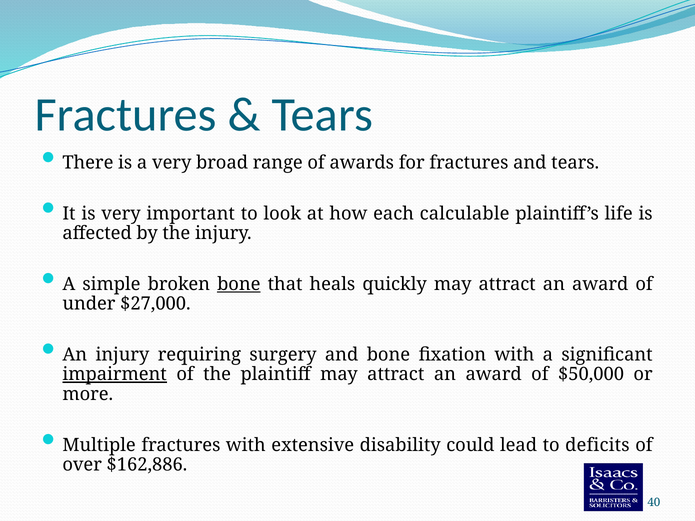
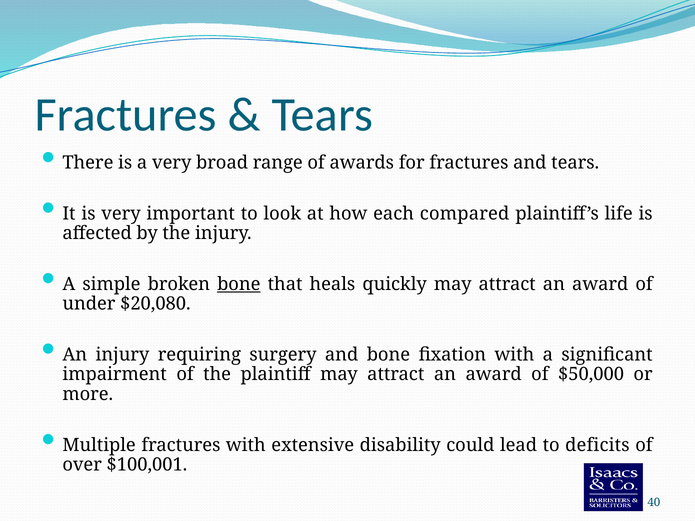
calculable: calculable -> compared
$27,000: $27,000 -> $20,080
impairment underline: present -> none
$162,886: $162,886 -> $100,001
